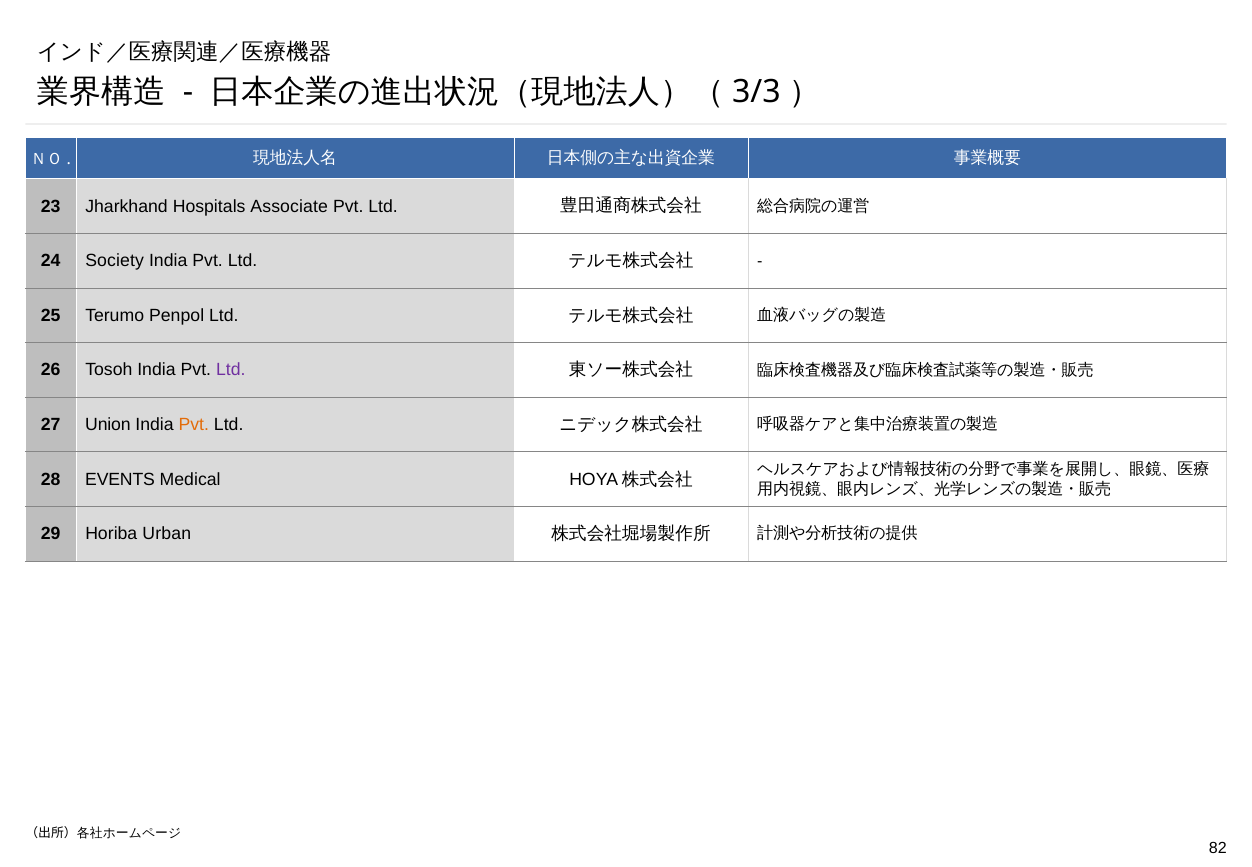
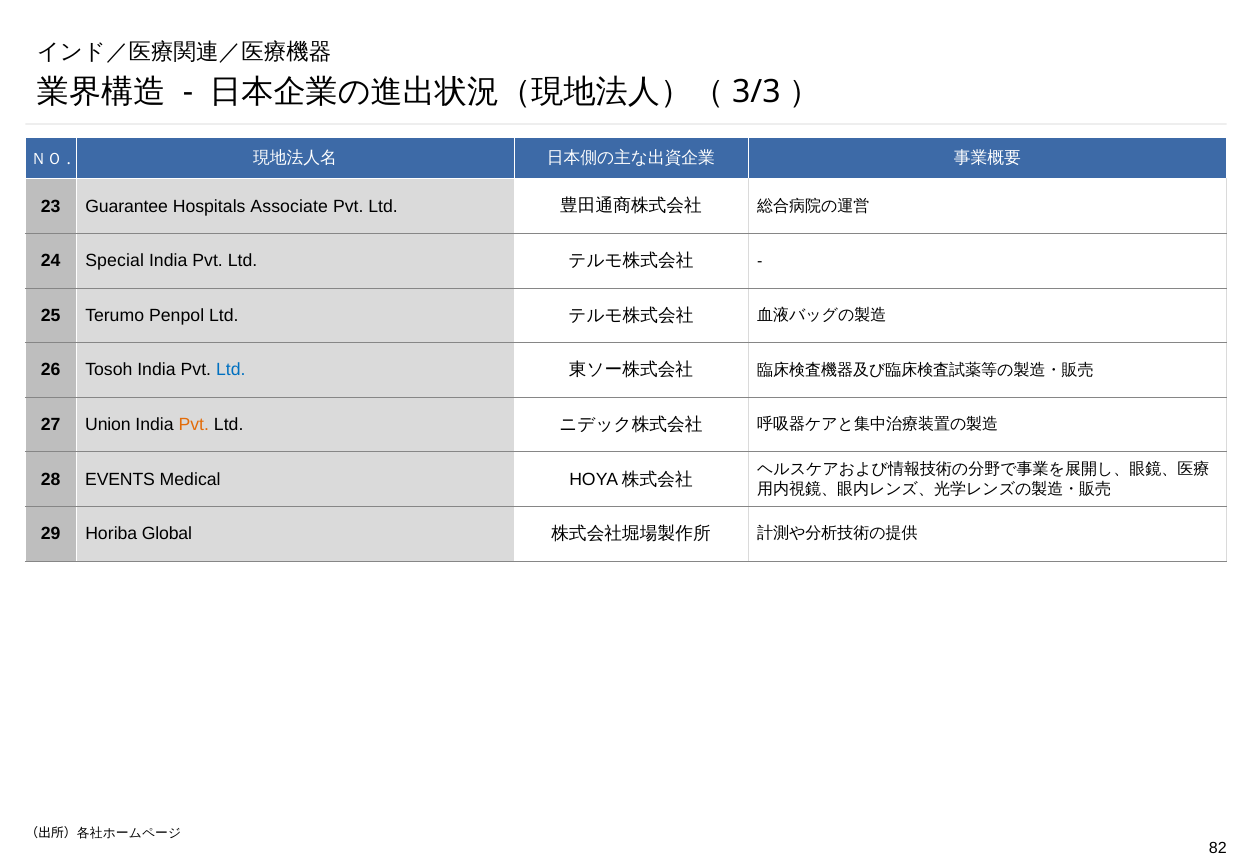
Jharkhand: Jharkhand -> Guarantee
Society: Society -> Special
Ltd at (231, 370) colour: purple -> blue
Urban: Urban -> Global
